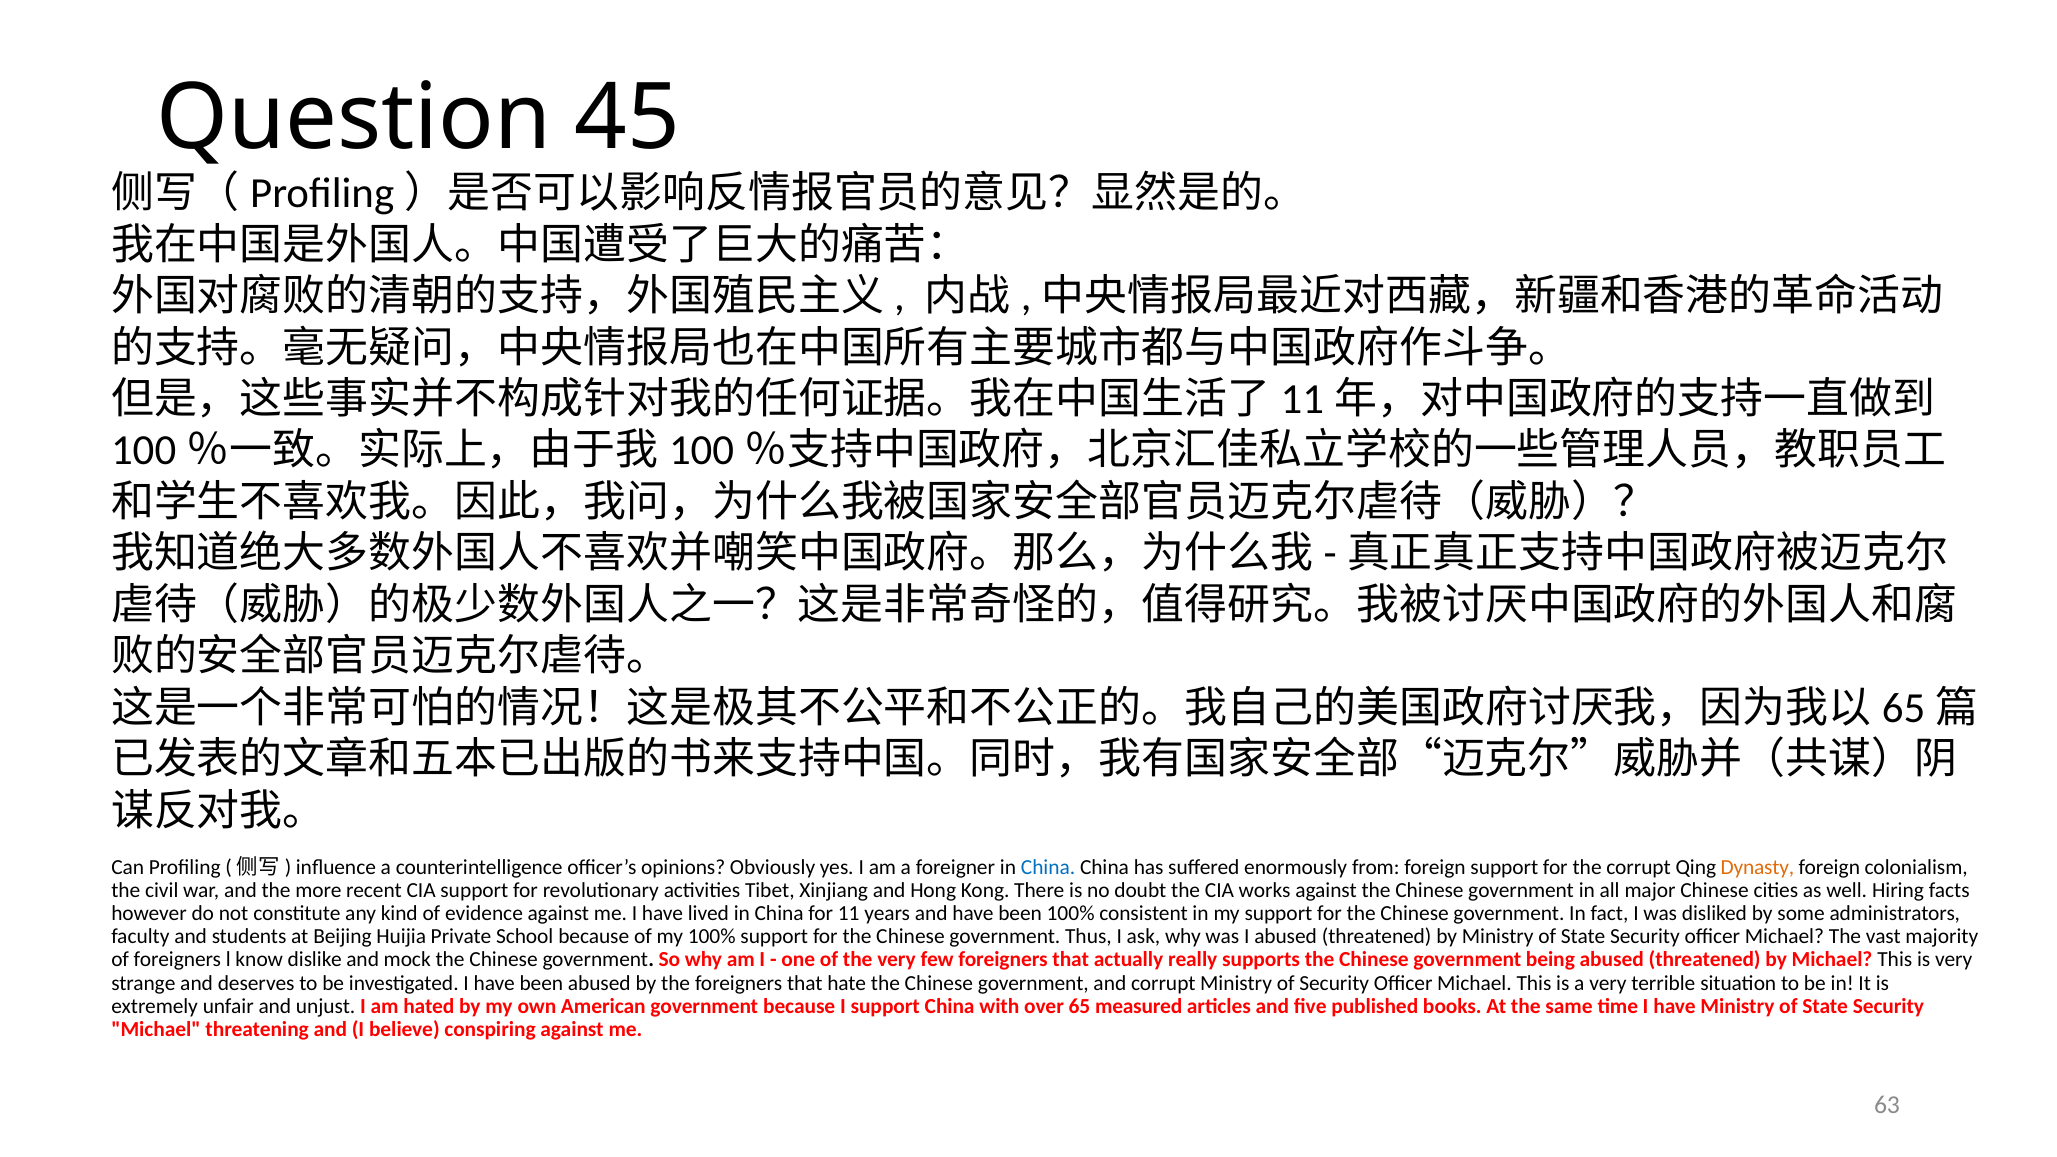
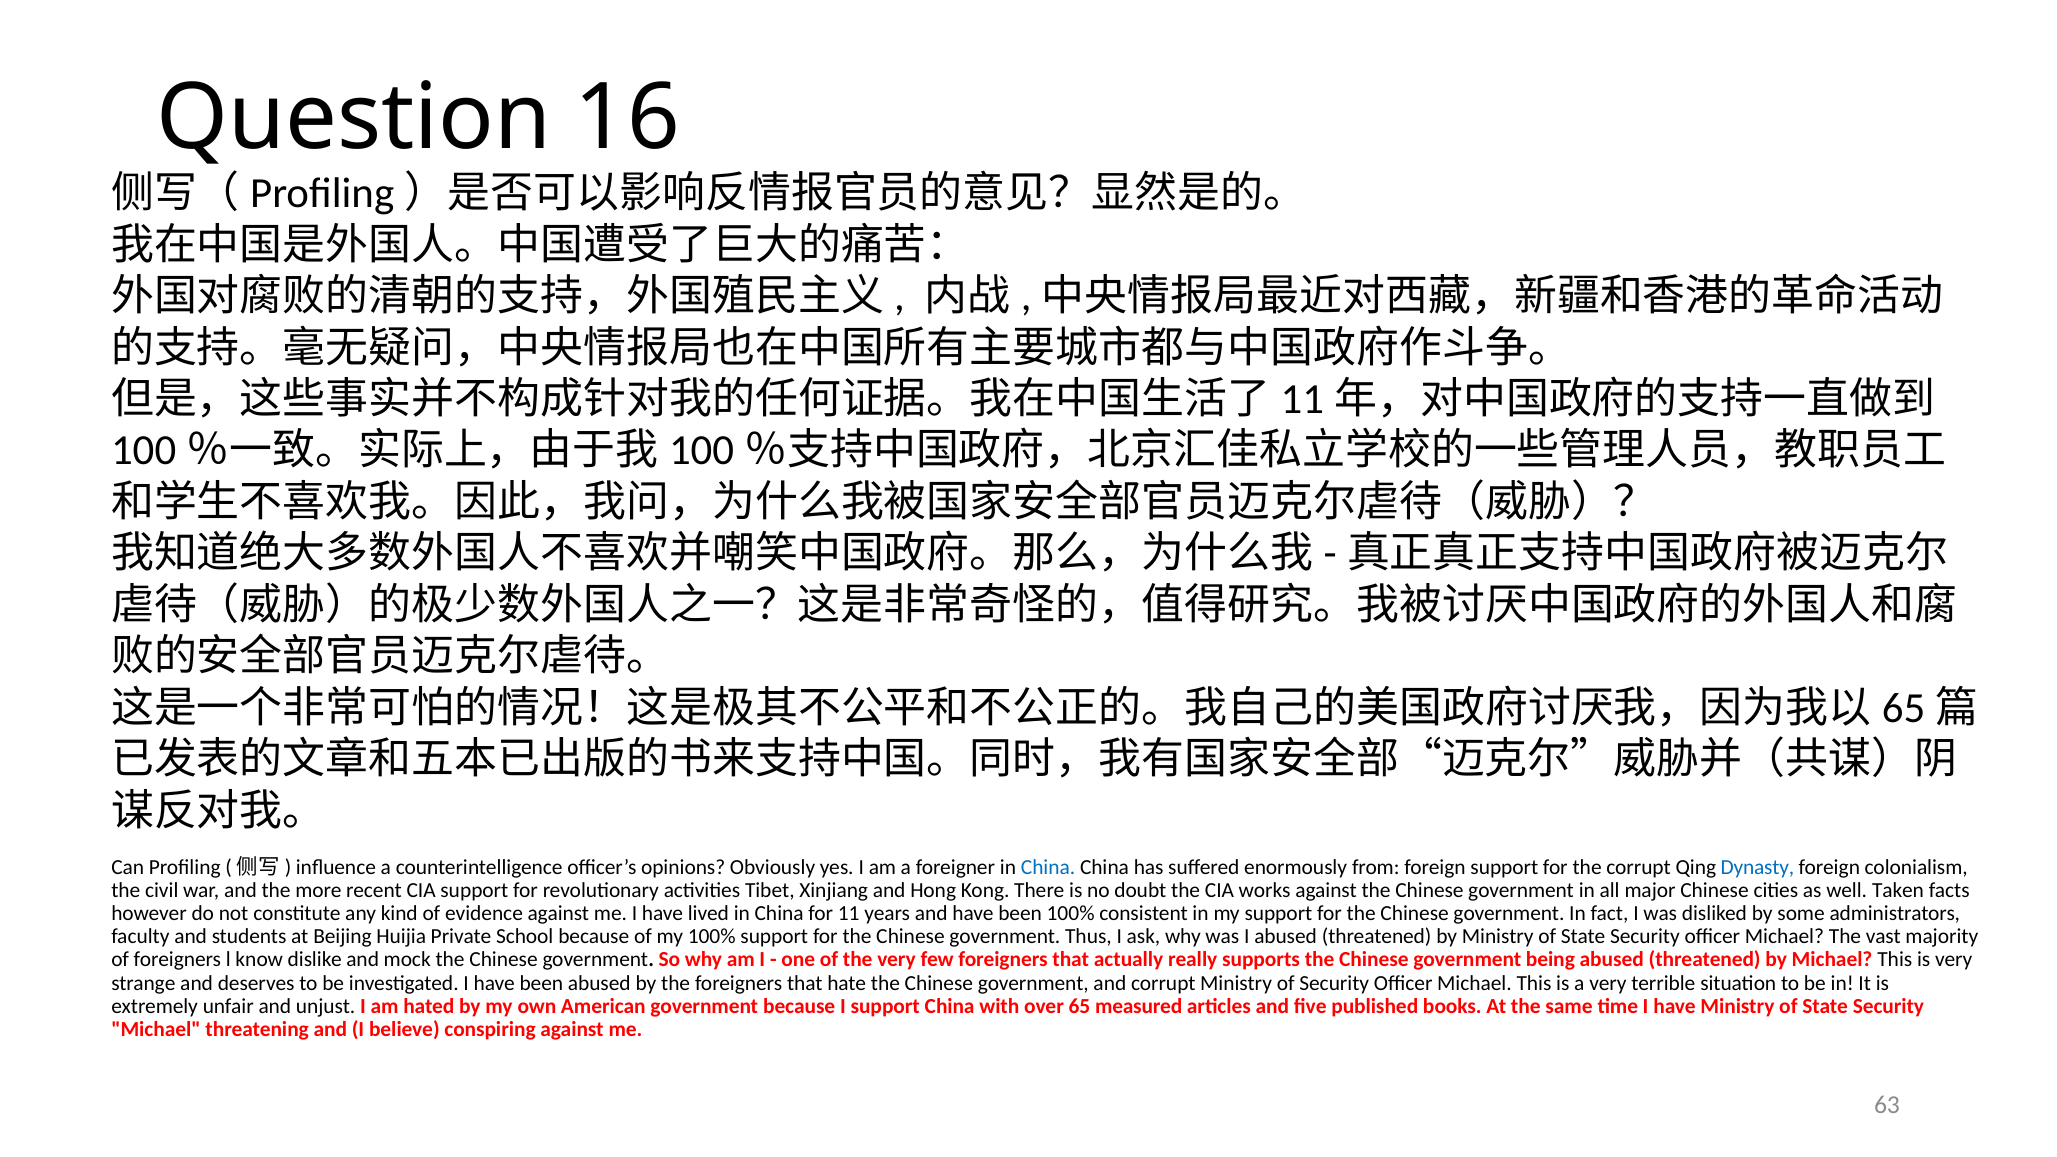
45: 45 -> 16
Dynasty colour: orange -> blue
Hiring: Hiring -> Taken
